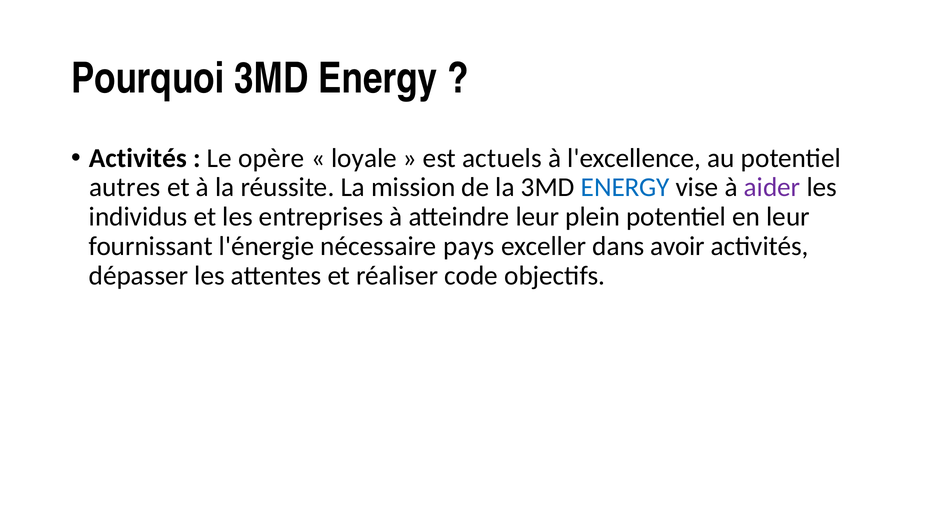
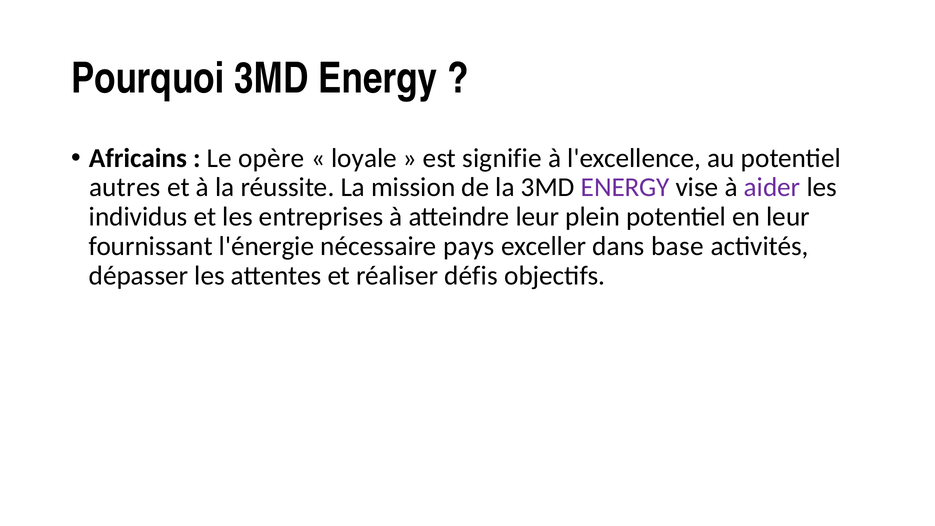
Activités at (138, 158): Activités -> Africains
actuels: actuels -> signifie
ENERGY at (625, 187) colour: blue -> purple
avoir: avoir -> base
code: code -> défis
